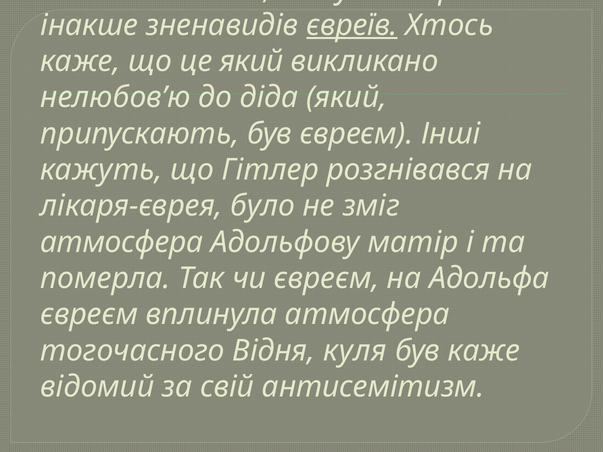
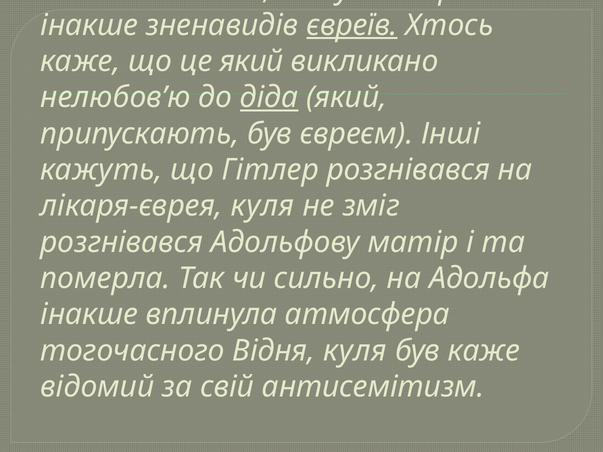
діда underline: none -> present
лікаря-єврея було: було -> куля
атмосфера at (122, 242): атмосфера -> розгнівався
чи євреєм: євреєм -> сильно
євреєм at (89, 315): євреєм -> інакше
